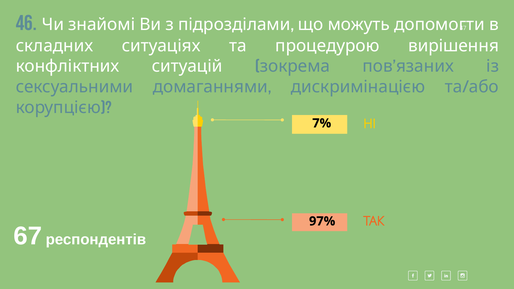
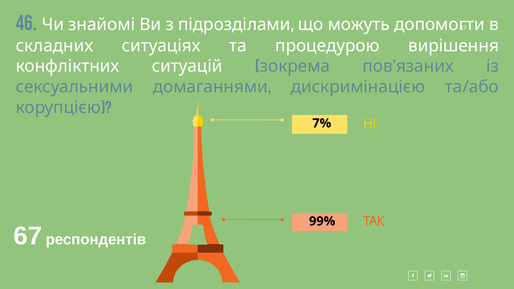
97%: 97% -> 99%
